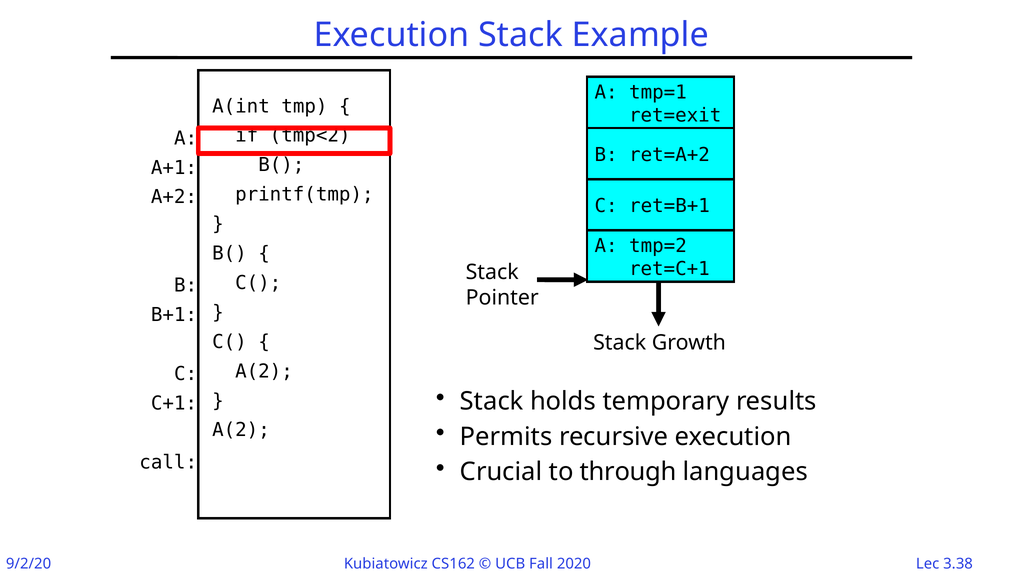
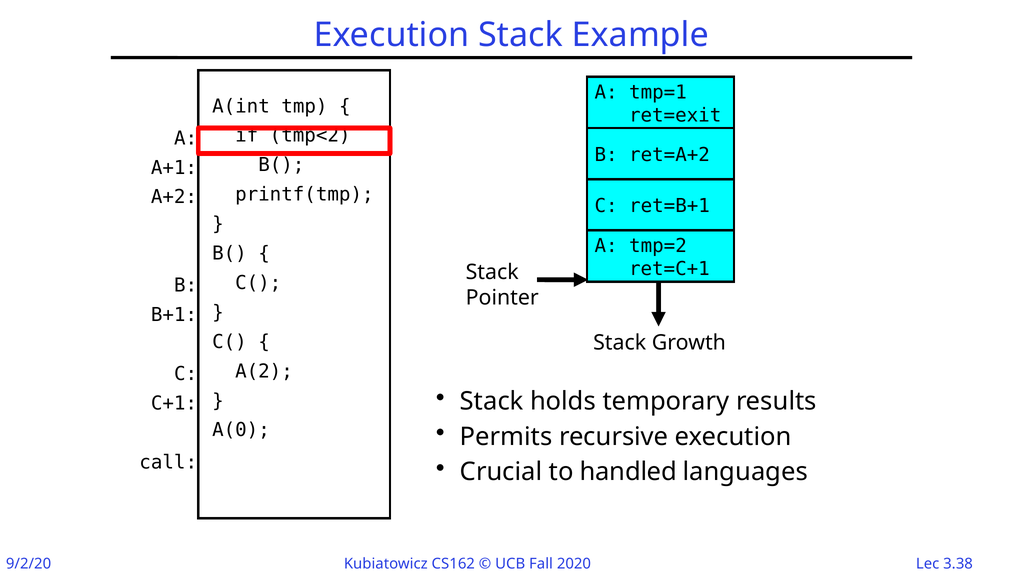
A(2 at (241, 430): A(2 -> A(0
through: through -> handled
